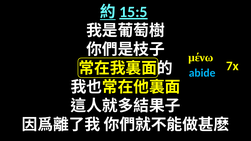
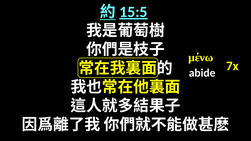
abide colour: light blue -> white
